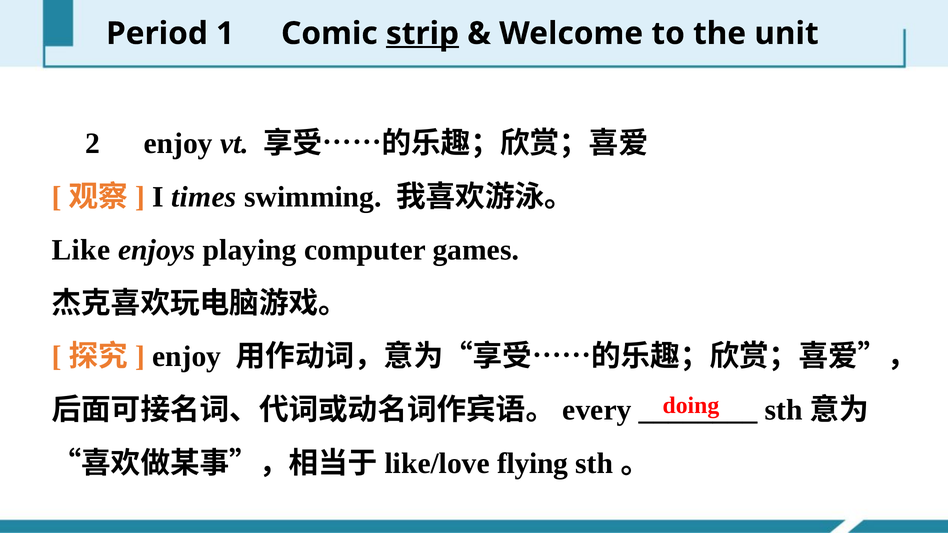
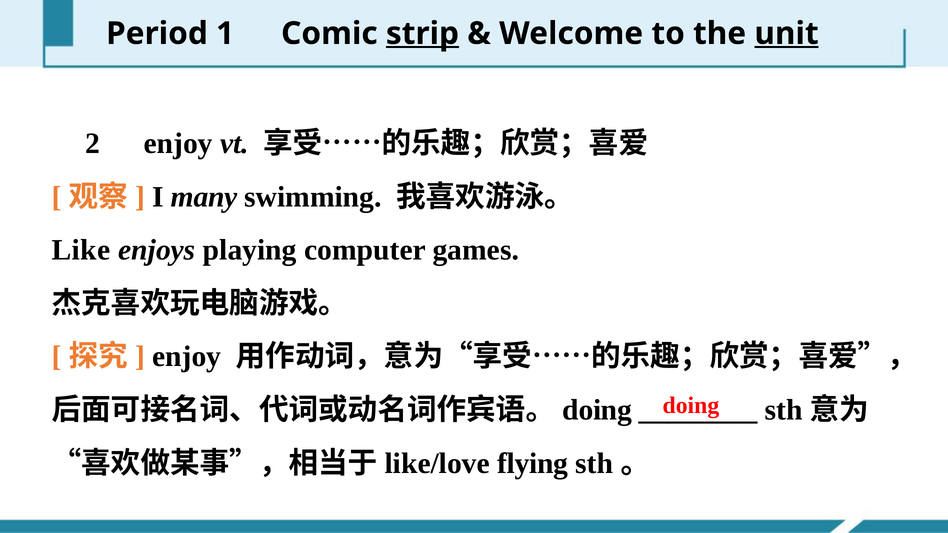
unit underline: none -> present
times: times -> many
every at (597, 410): every -> doing
